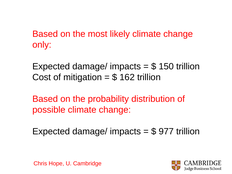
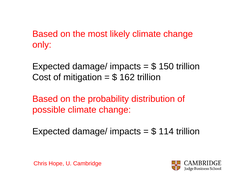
977: 977 -> 114
